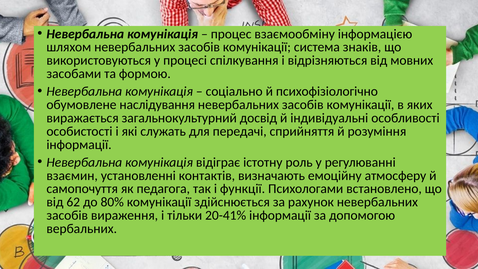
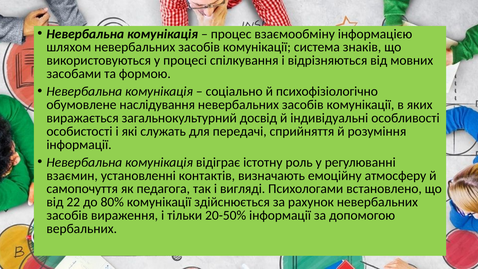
функції: функції -> вигляді
62: 62 -> 22
20-41%: 20-41% -> 20-50%
